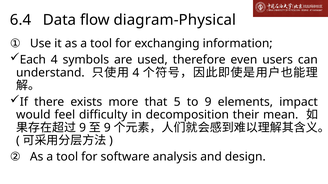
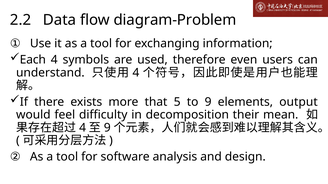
6.4: 6.4 -> 2.2
diagram-Physical: diagram-Physical -> diagram-Problem
impact: impact -> output
9 at (83, 128): 9 -> 4
